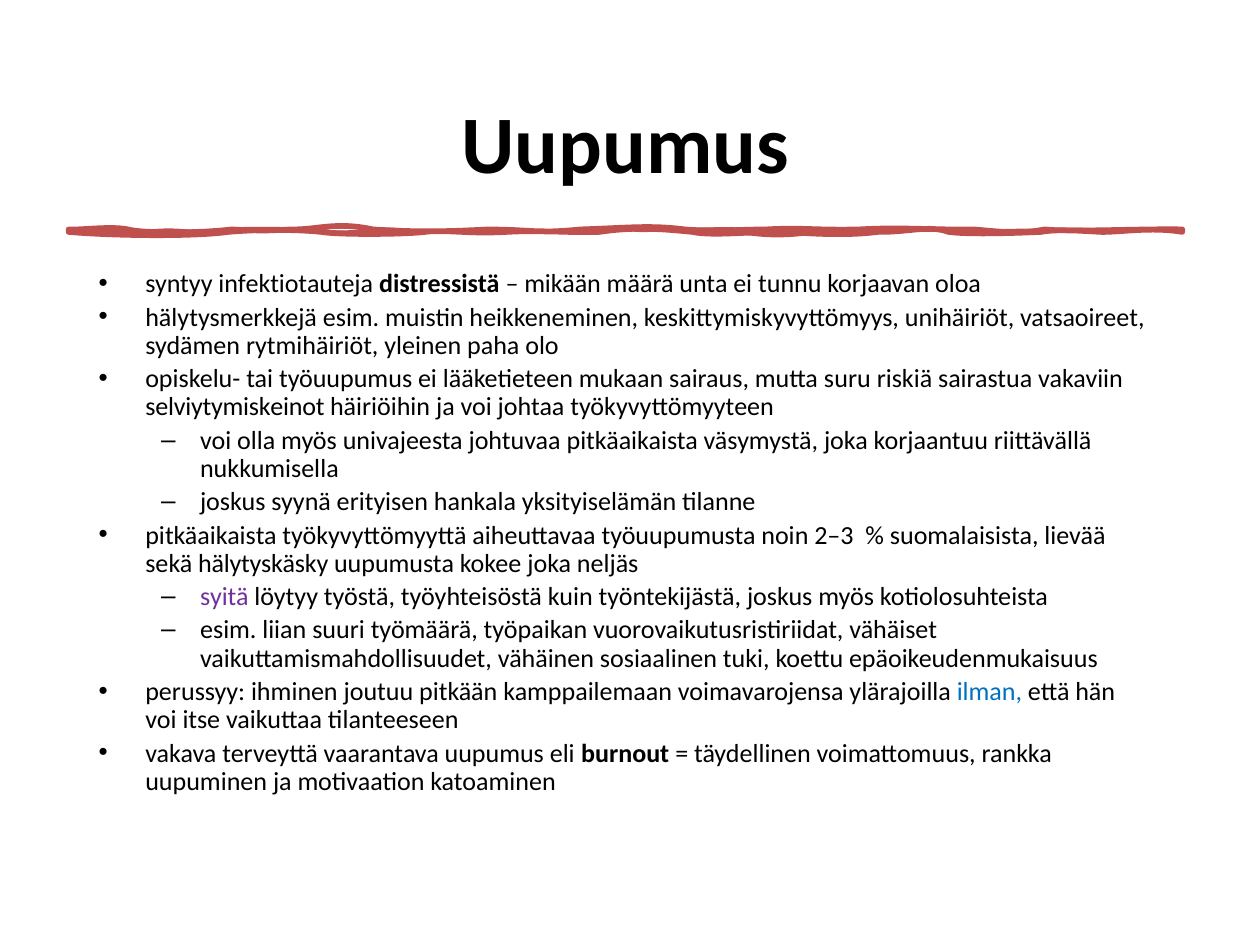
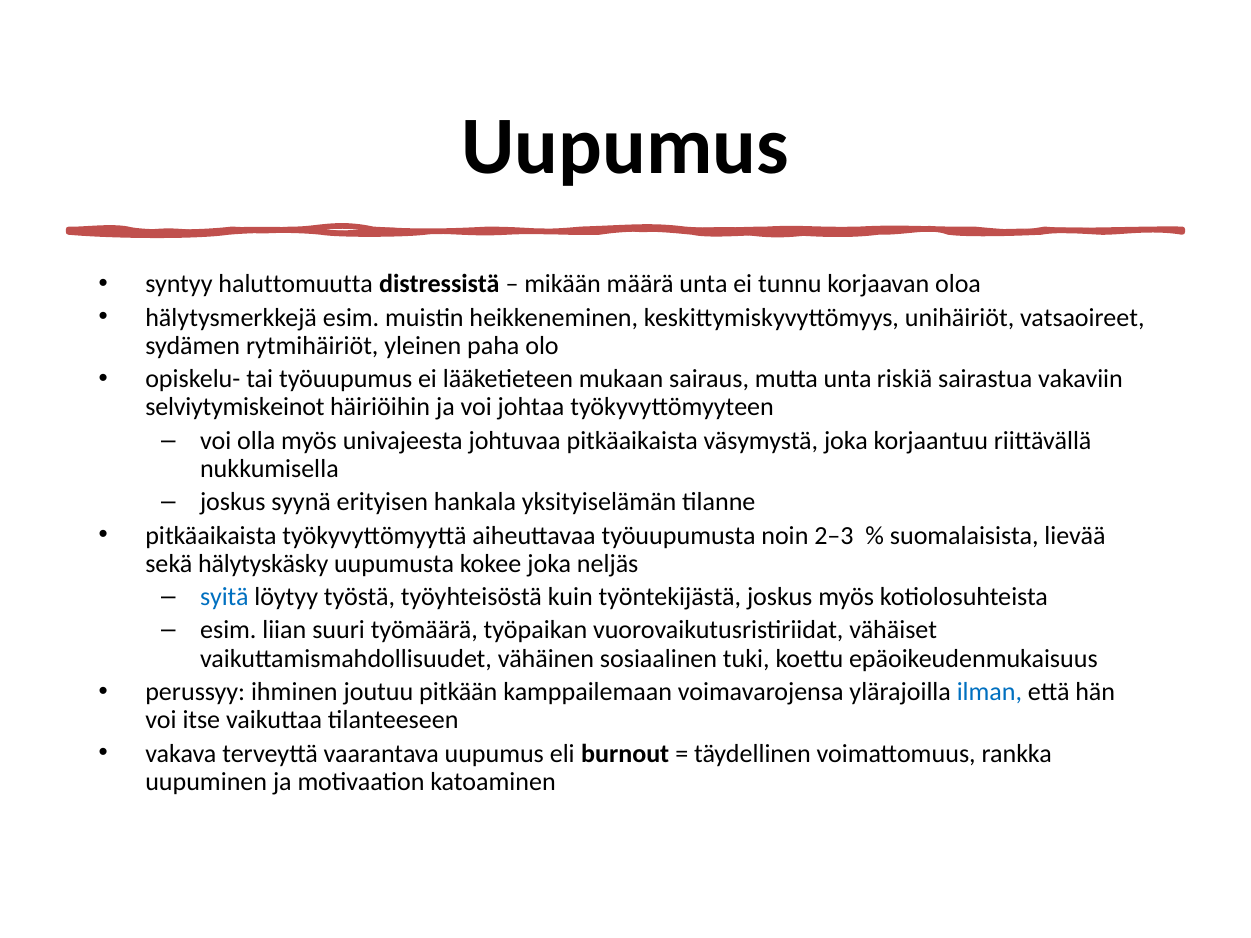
infektiotauteja: infektiotauteja -> haluttomuutta
mutta suru: suru -> unta
syitä colour: purple -> blue
